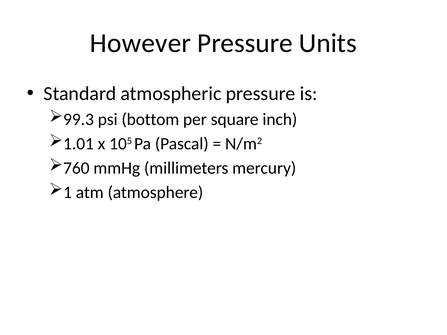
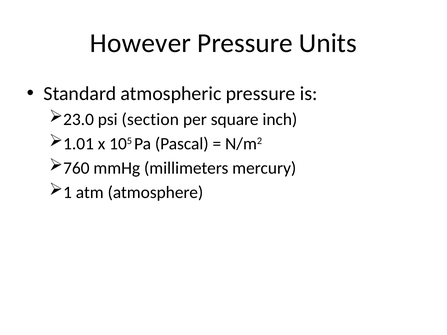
99.3: 99.3 -> 23.0
bottom: bottom -> section
